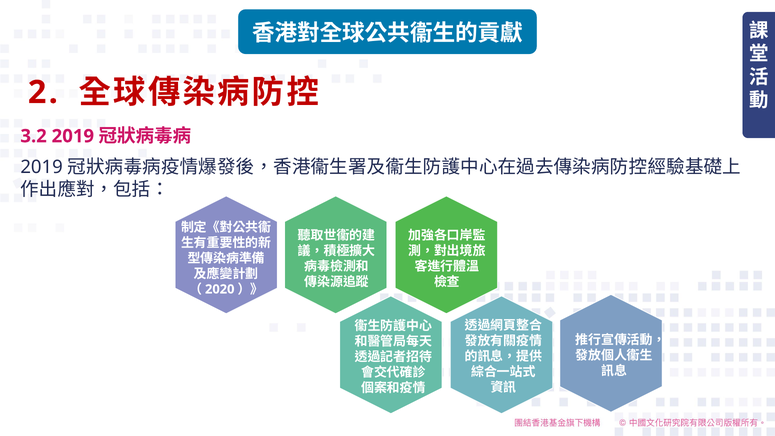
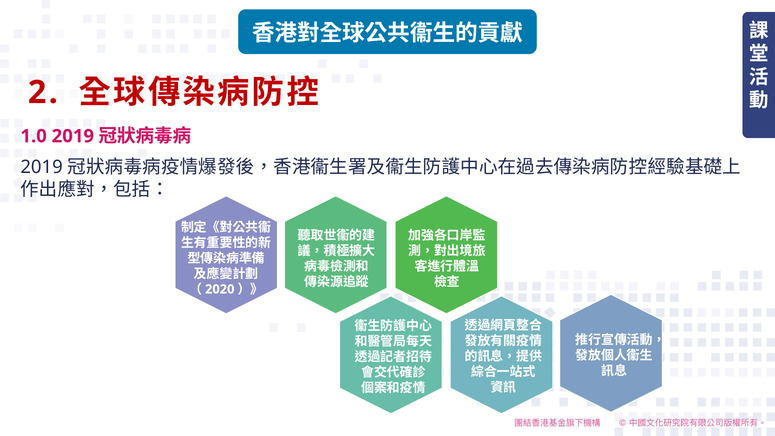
3.2: 3.2 -> 1.0
